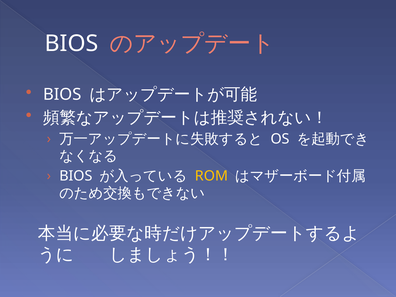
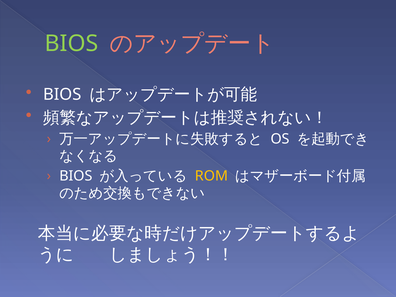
BIOS at (71, 43) colour: white -> light green
